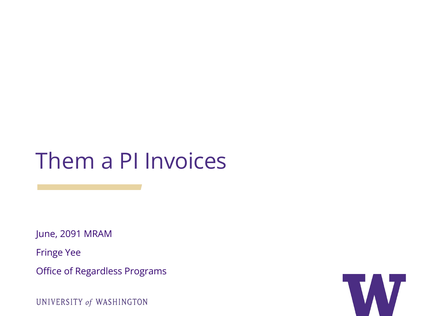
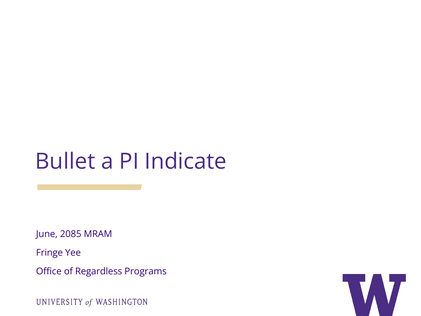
Them: Them -> Bullet
Invoices: Invoices -> Indicate
2091: 2091 -> 2085
